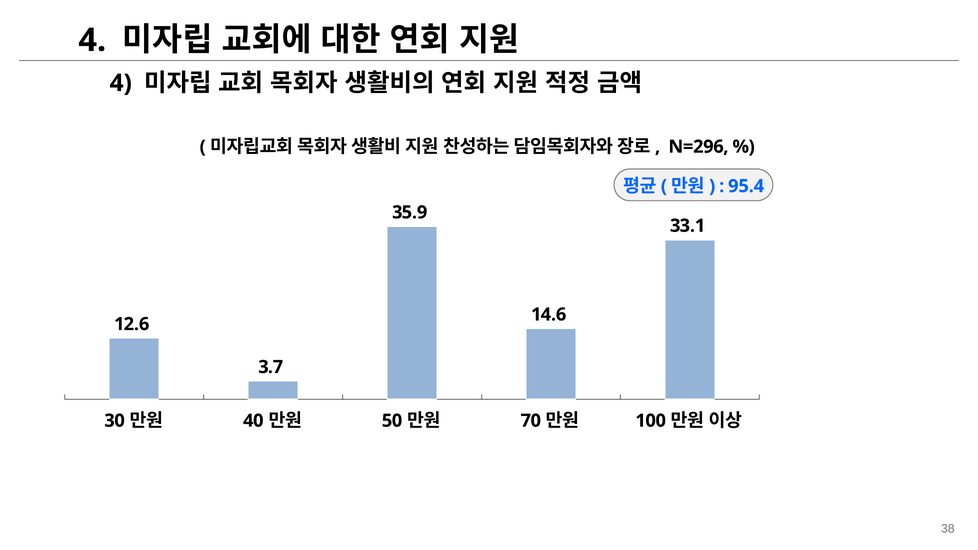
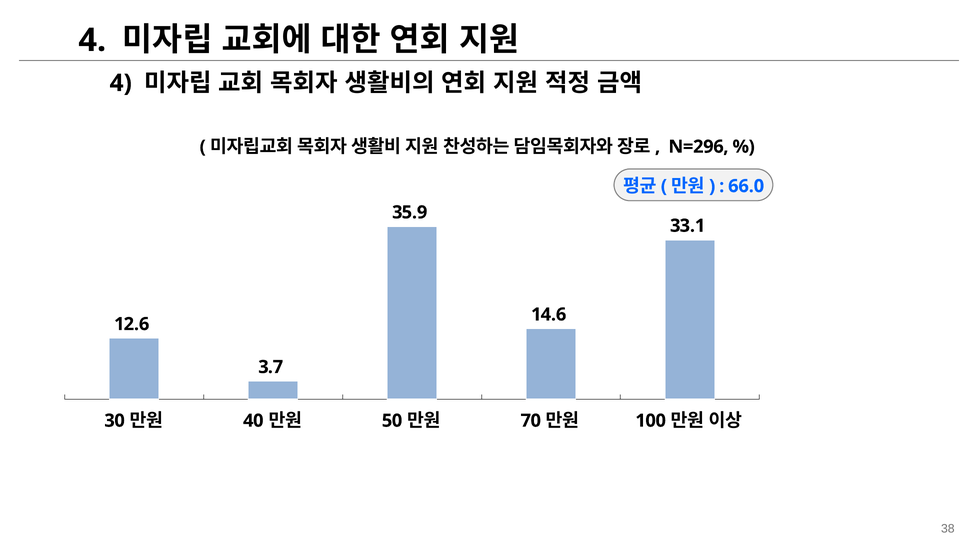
95.4: 95.4 -> 66.0
